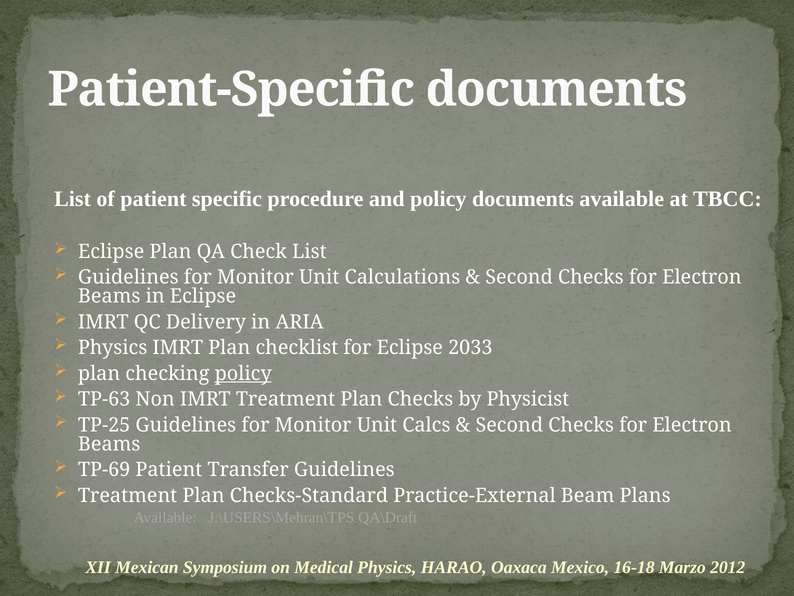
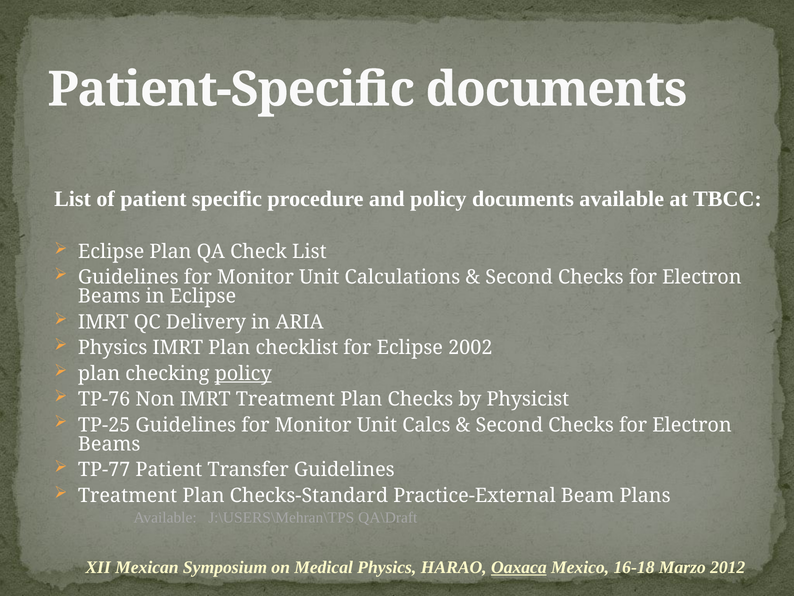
2033: 2033 -> 2002
TP-63: TP-63 -> TP-76
TP-69: TP-69 -> TP-77
Oaxaca underline: none -> present
